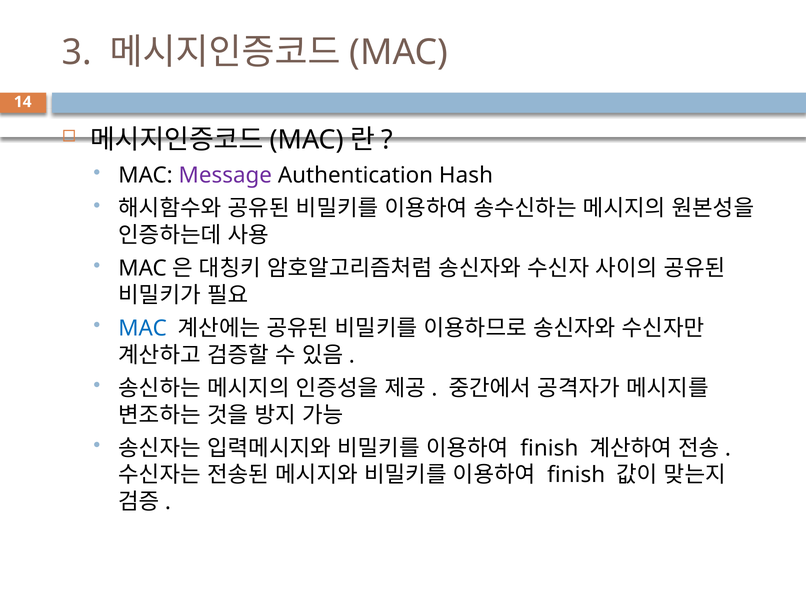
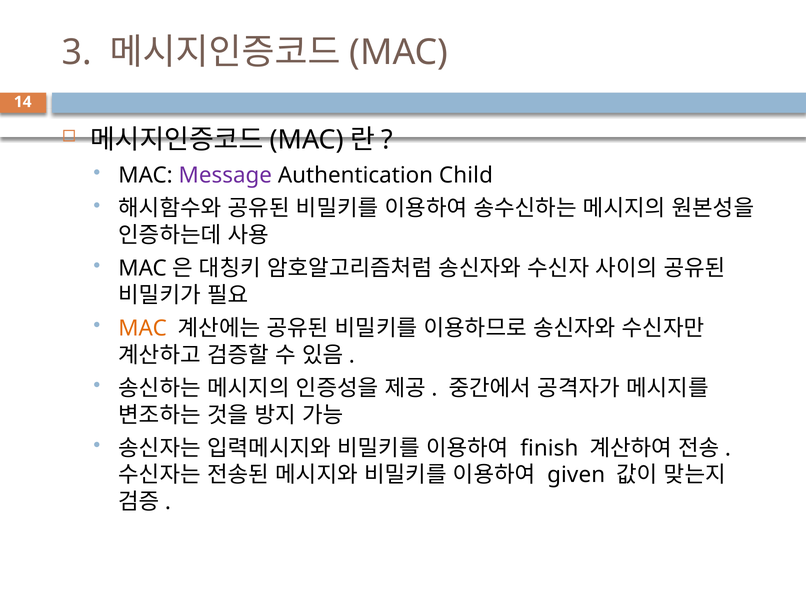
Hash: Hash -> Child
MAC at (143, 329) colour: blue -> orange
finish at (576, 475): finish -> given
